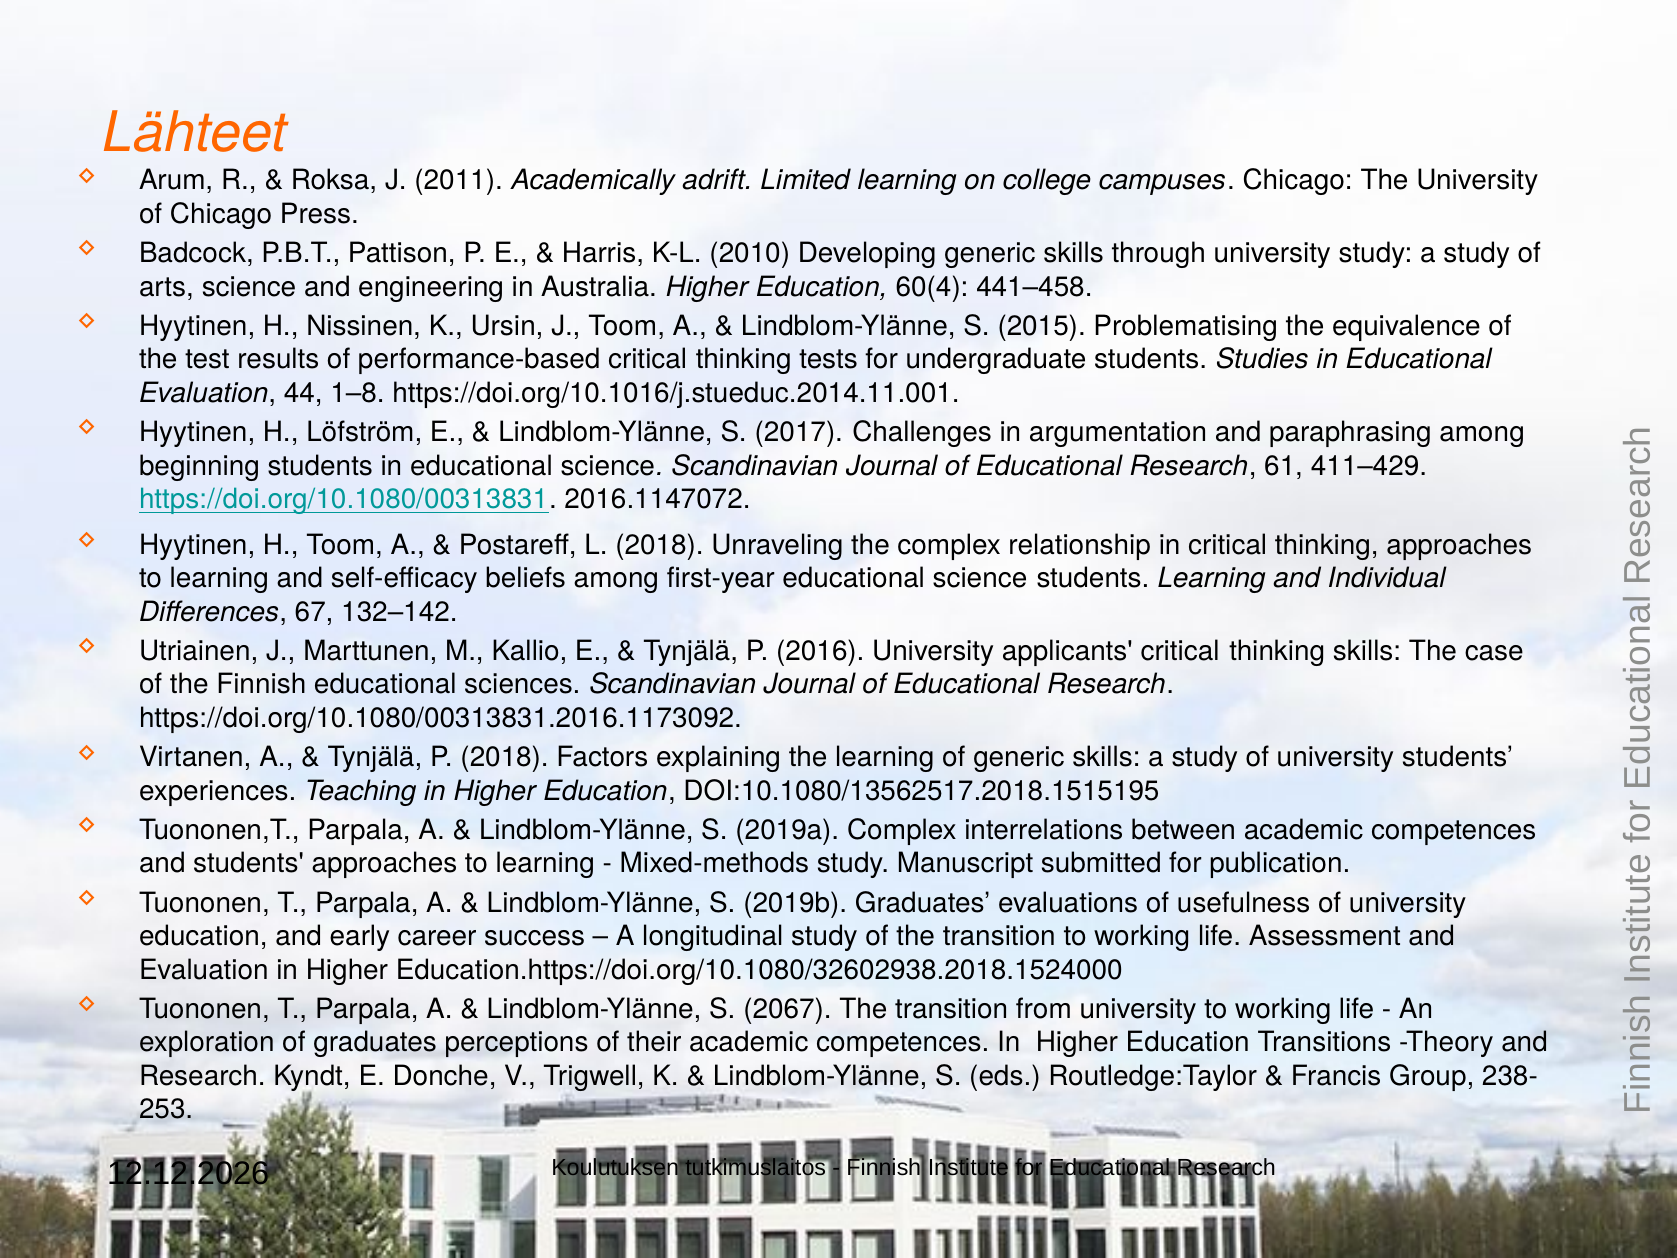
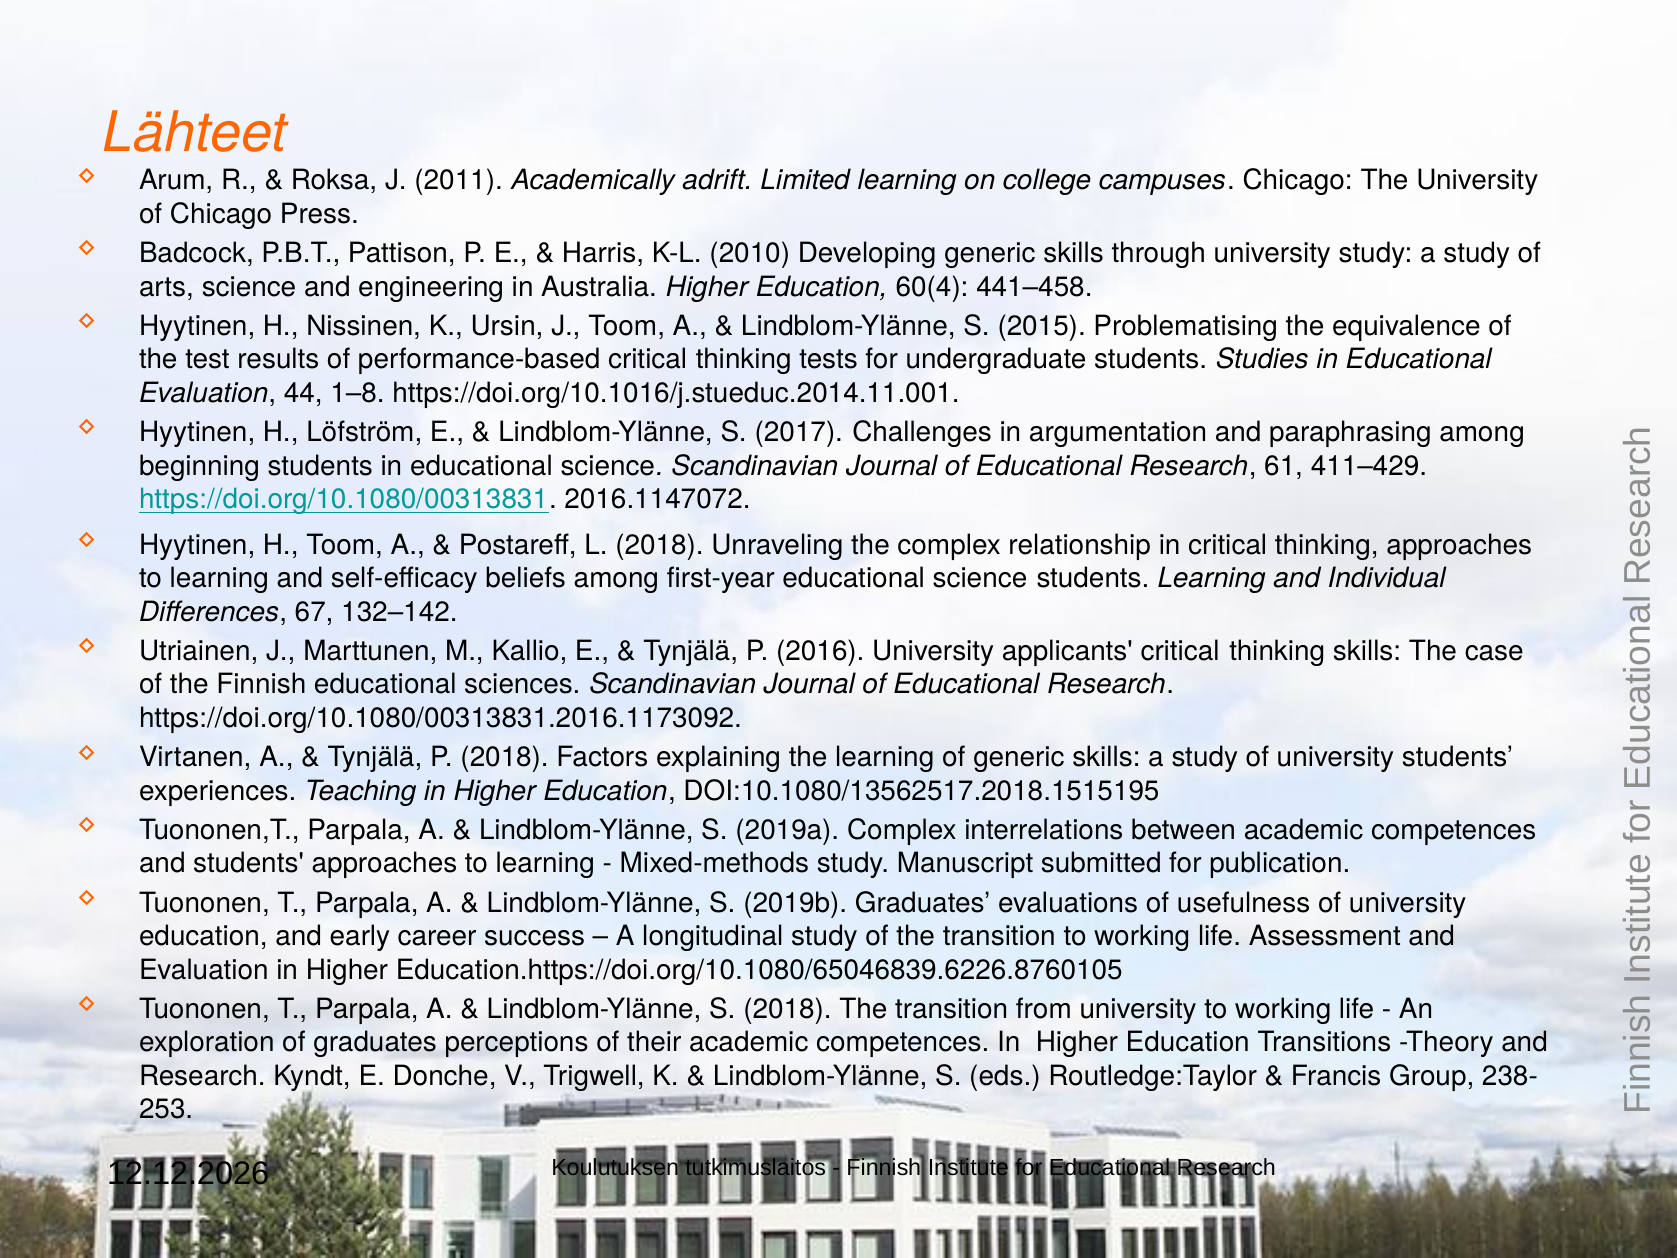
Education.https://doi.org/10.1080/32602938.2018.1524000: Education.https://doi.org/10.1080/32602938.2018.1524000 -> Education.https://doi.org/10.1080/65046839.6226.8760105
S 2067: 2067 -> 2018
